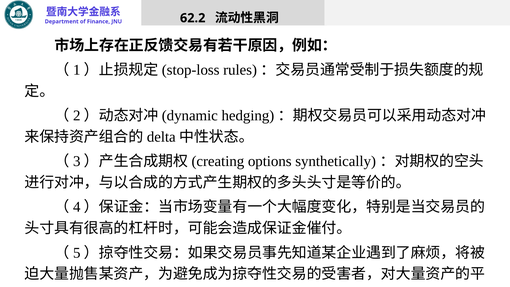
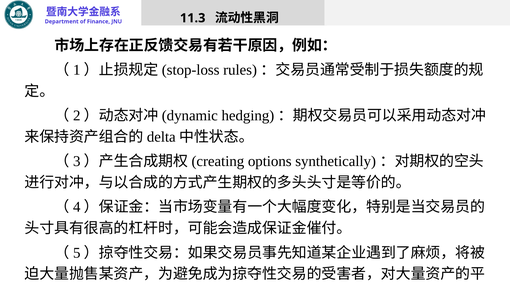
62.2: 62.2 -> 11.3
